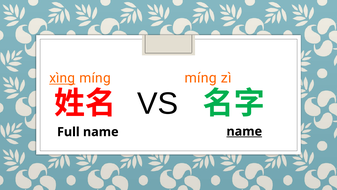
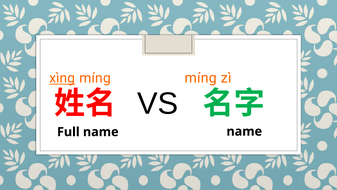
name at (244, 131) underline: present -> none
